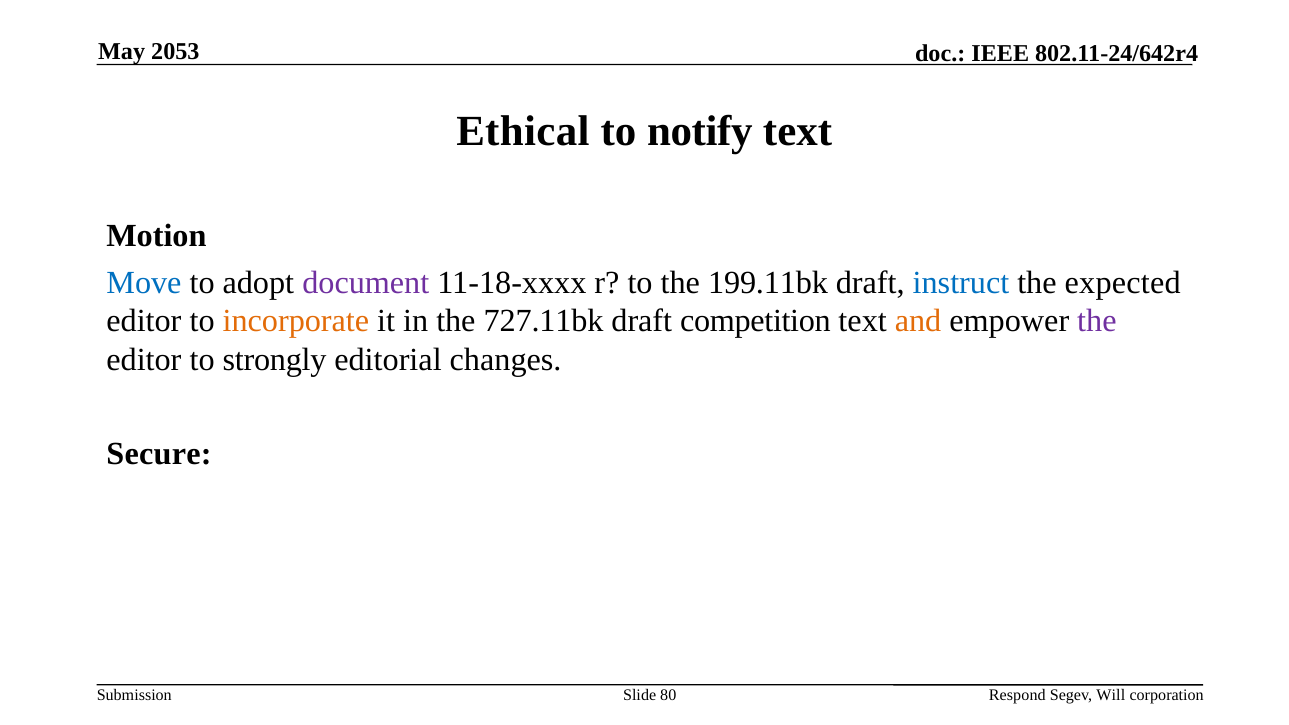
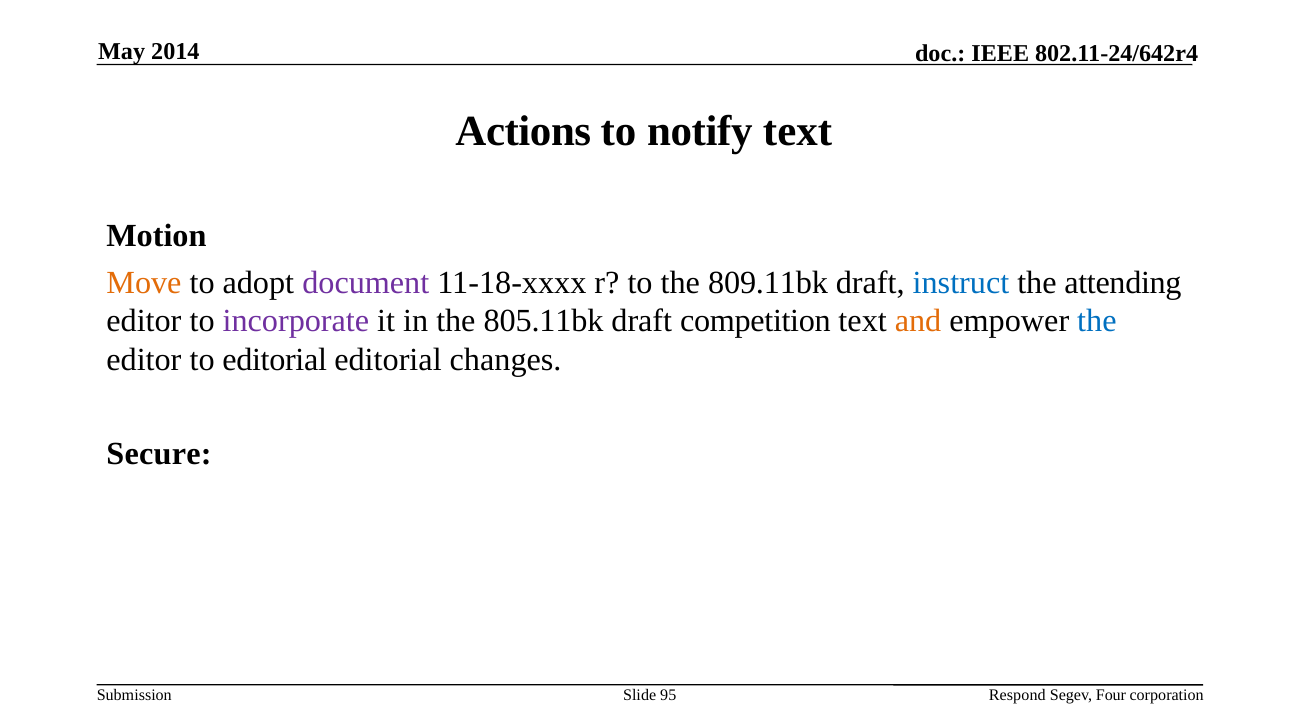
2053: 2053 -> 2014
Ethical: Ethical -> Actions
Move colour: blue -> orange
199.11bk: 199.11bk -> 809.11bk
expected: expected -> attending
incorporate colour: orange -> purple
727.11bk: 727.11bk -> 805.11bk
the at (1097, 321) colour: purple -> blue
to strongly: strongly -> editorial
80: 80 -> 95
Will: Will -> Four
